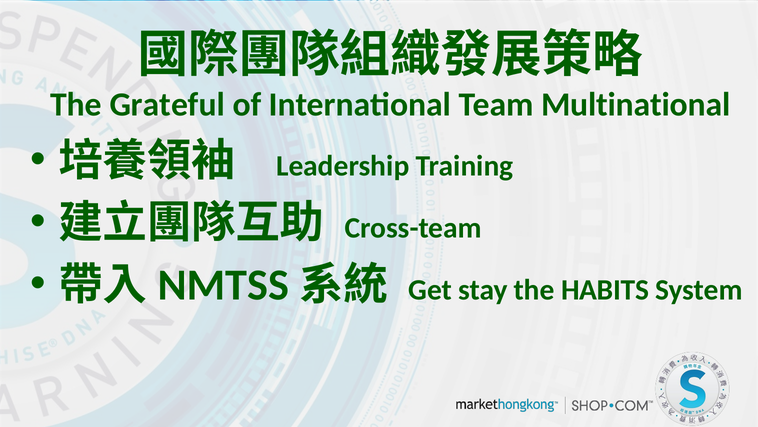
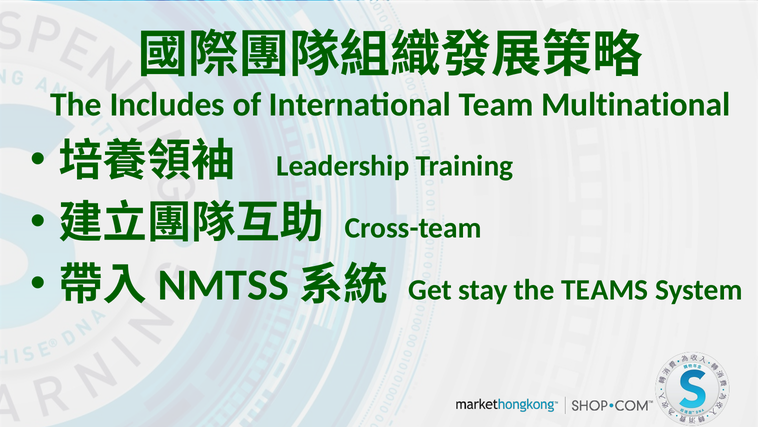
Grateful: Grateful -> Includes
HABITS: HABITS -> TEAMS
